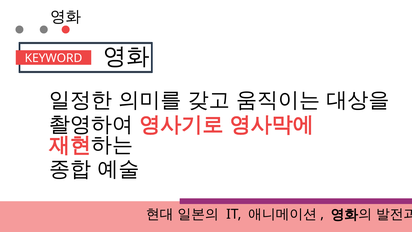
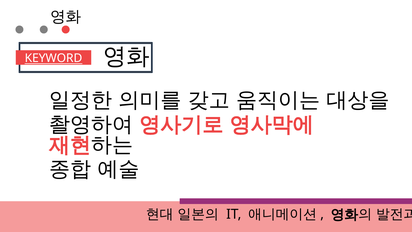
KEYWORD underline: none -> present
